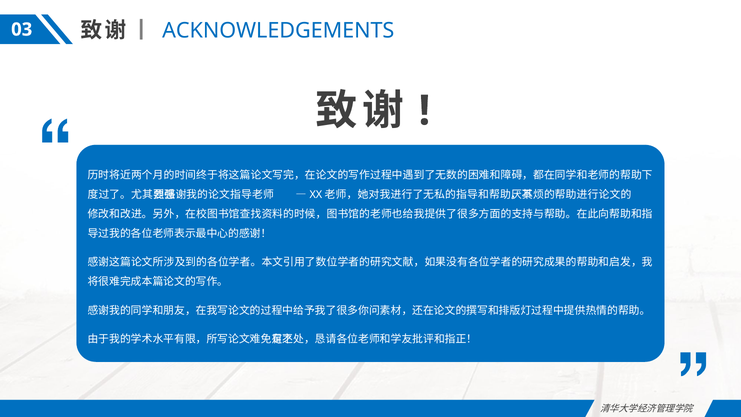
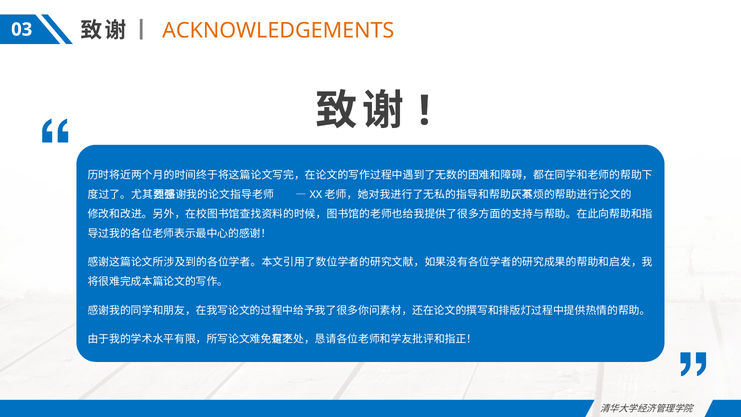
ACKNOWLEDGEMENTS colour: blue -> orange
